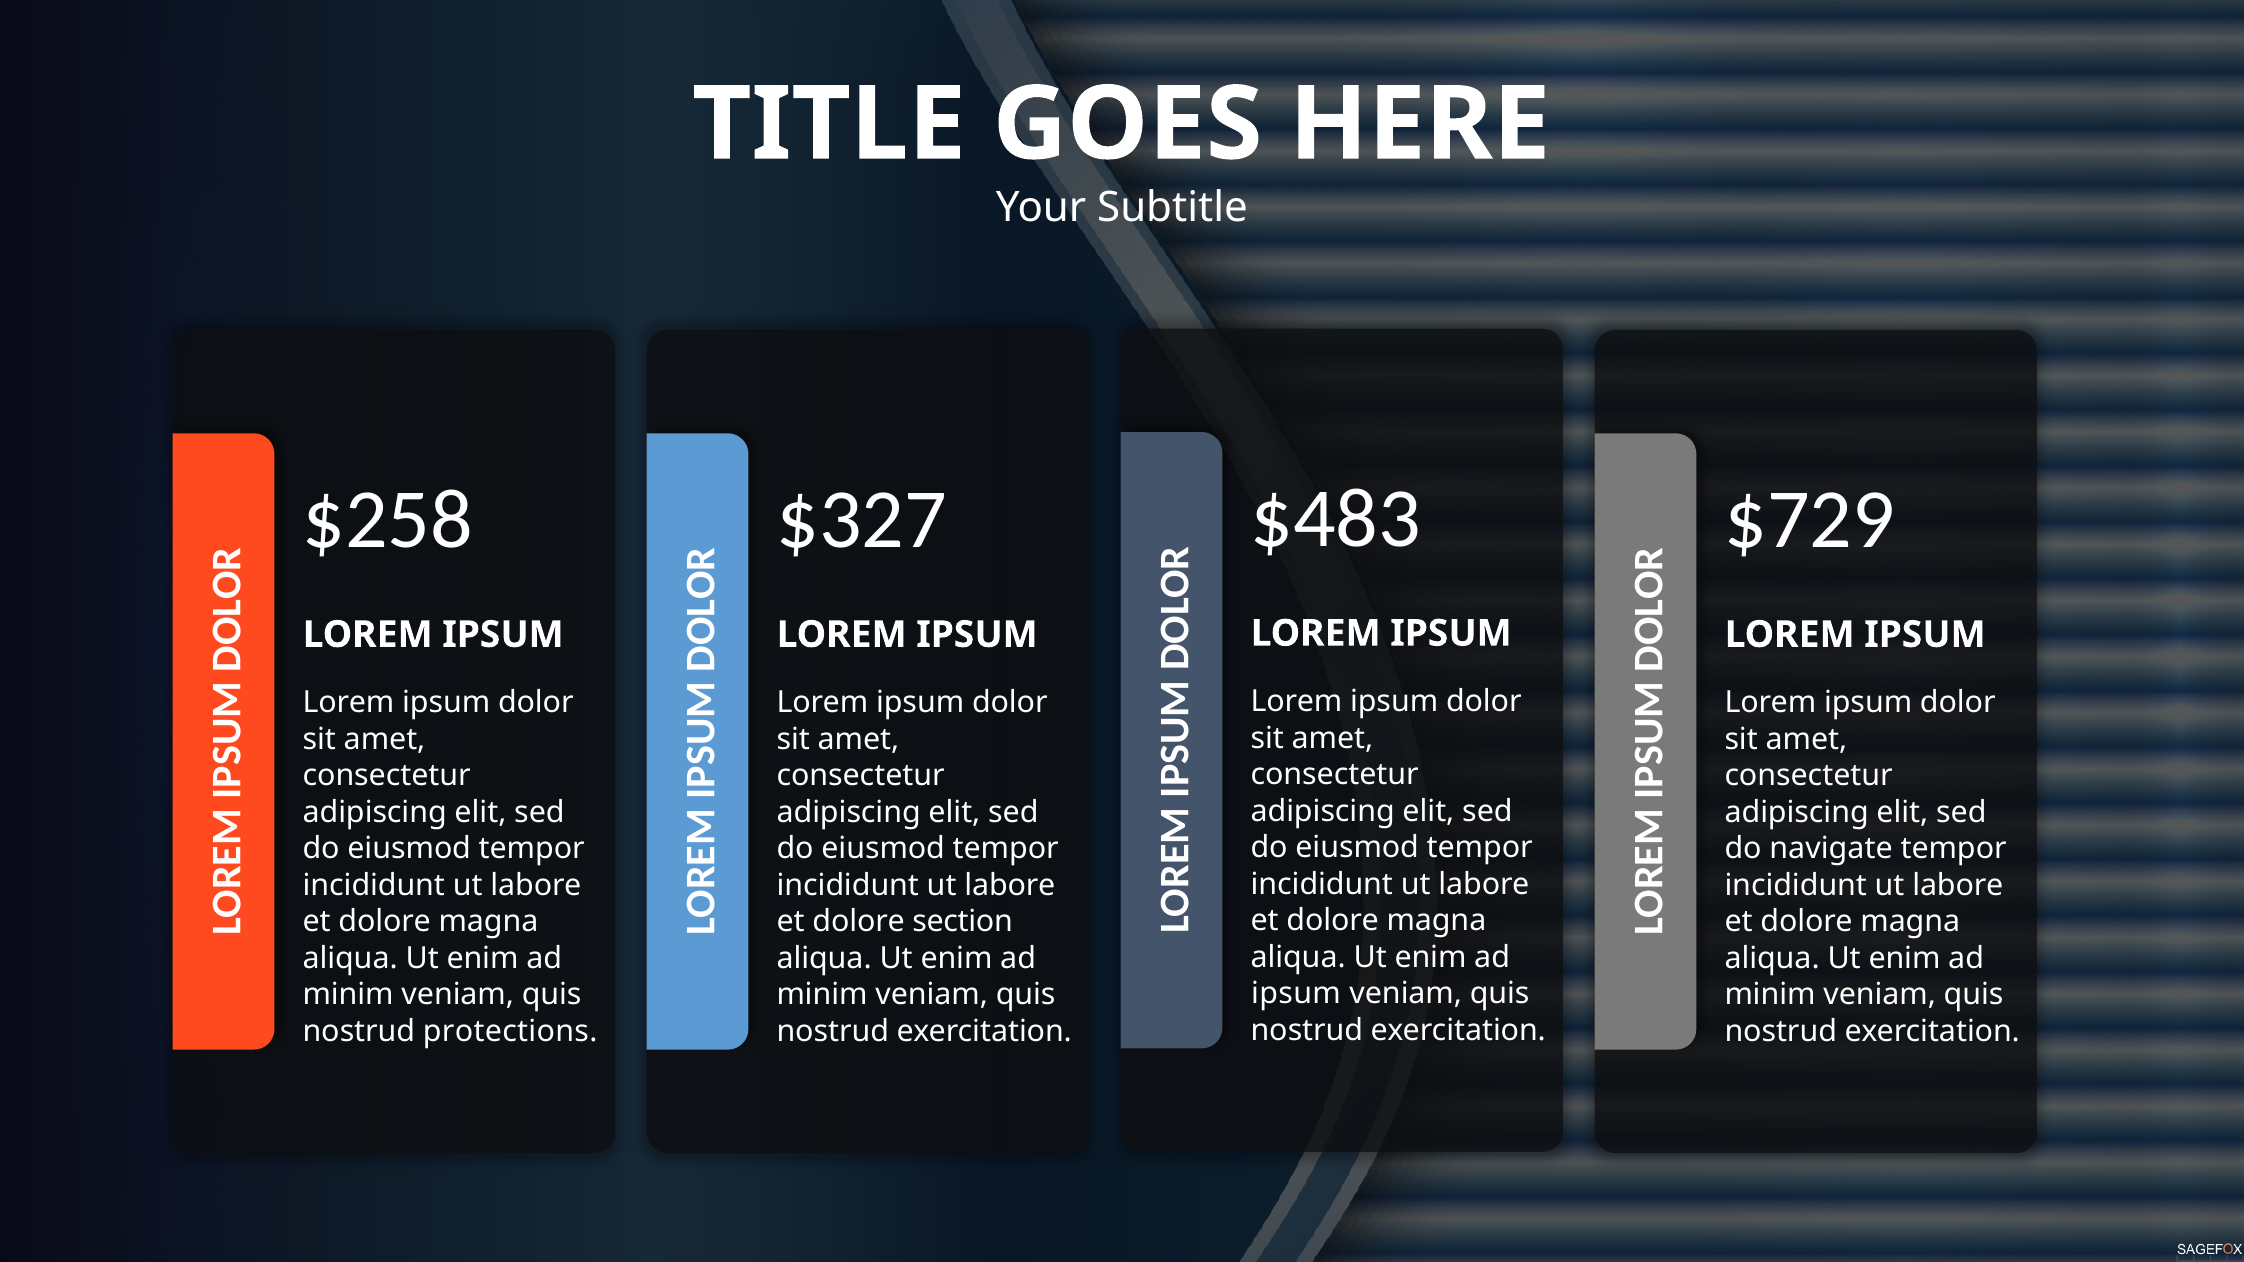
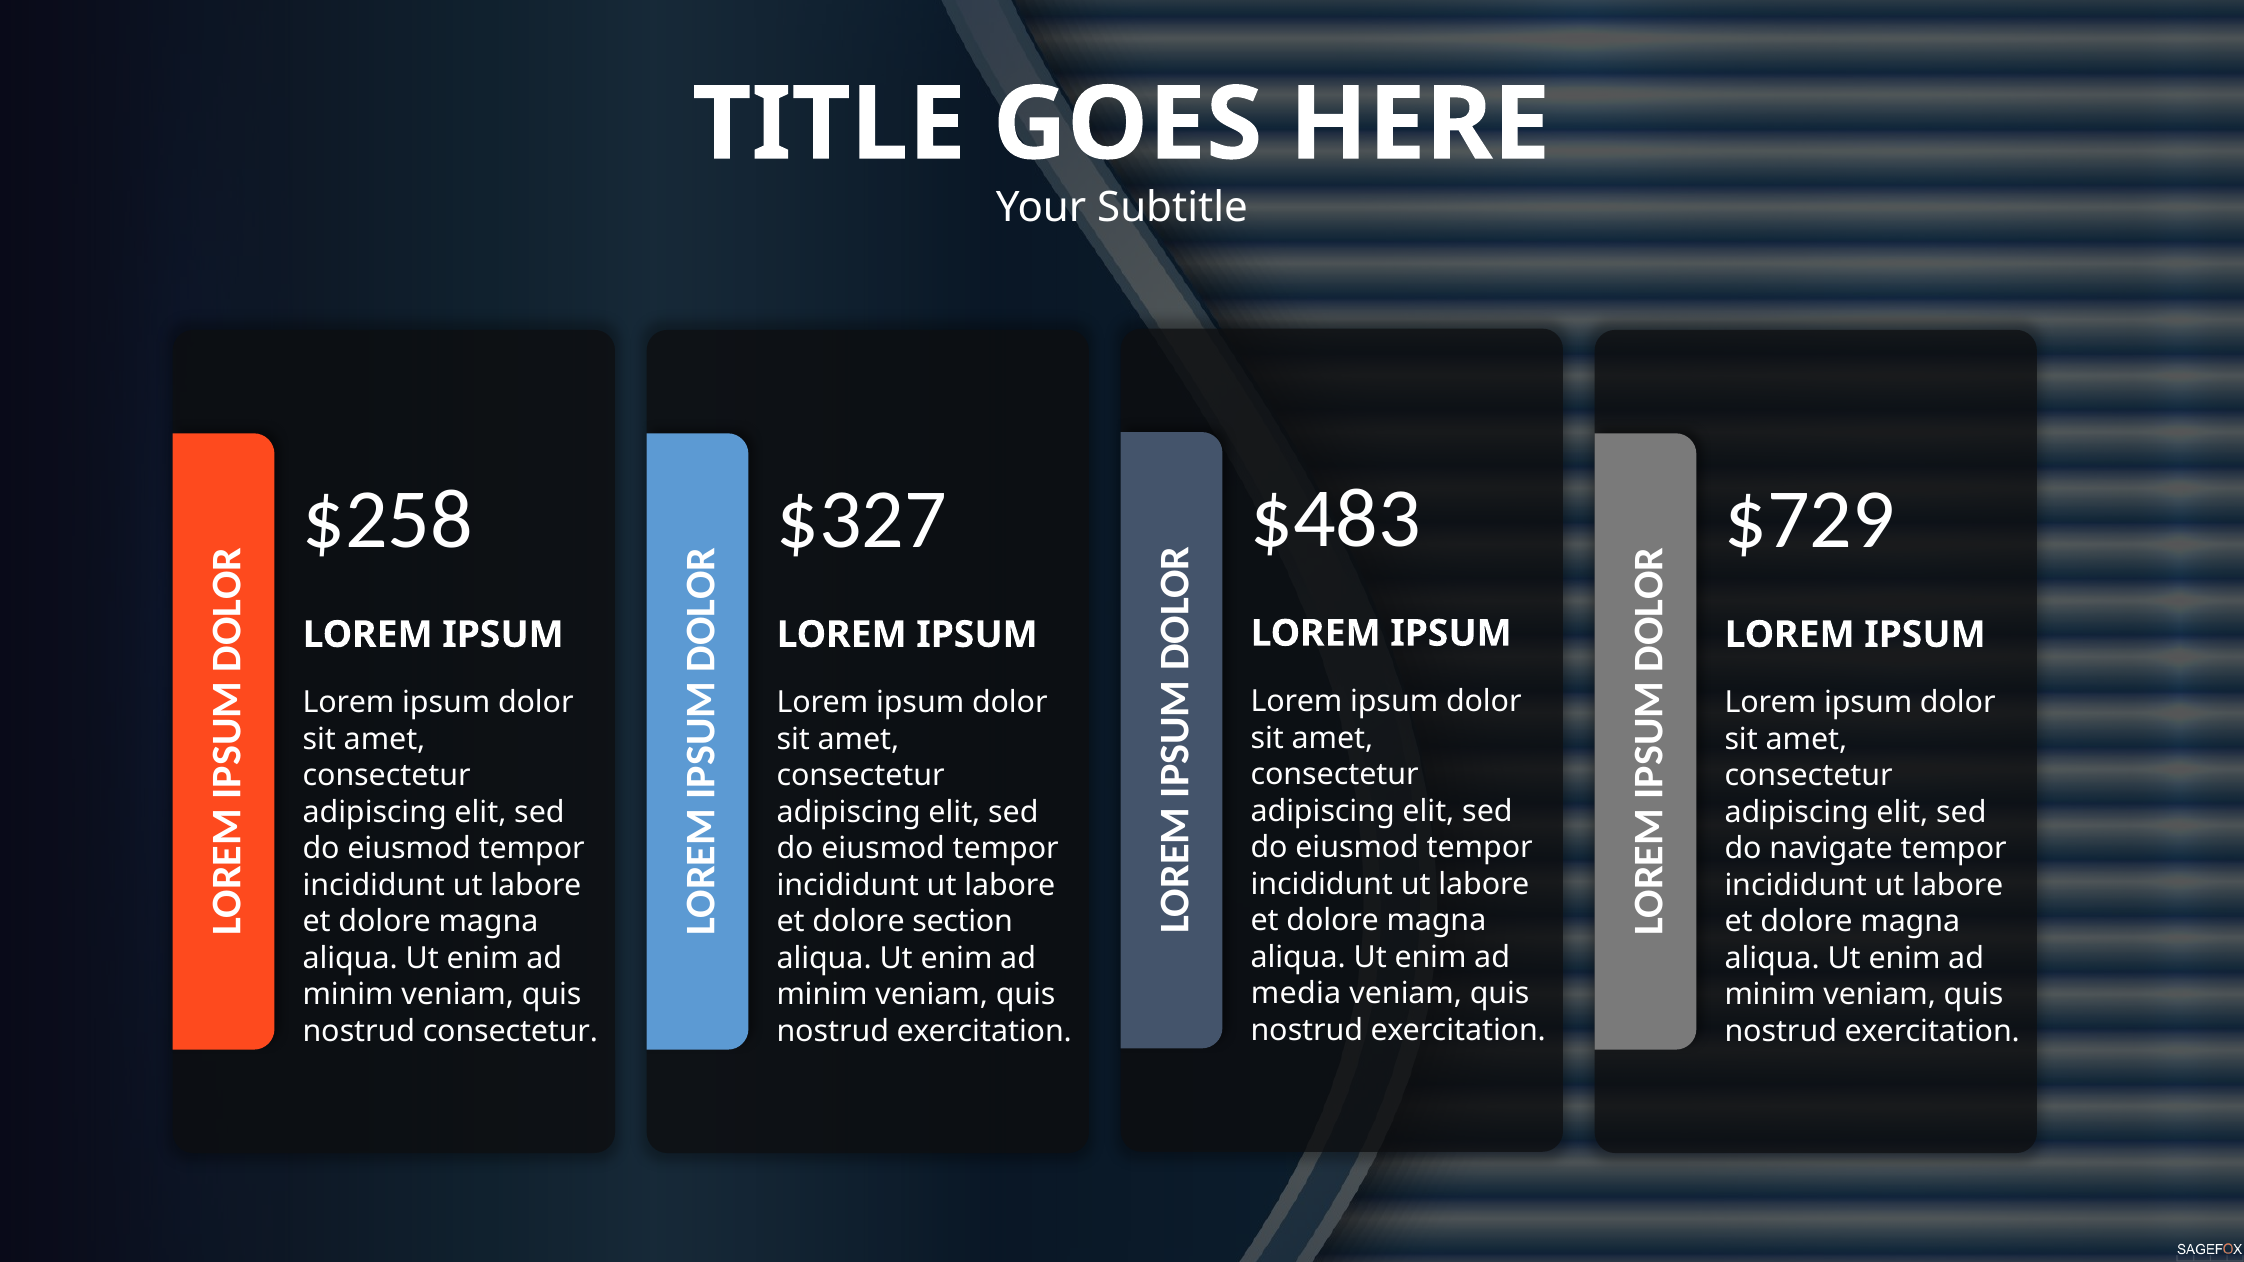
ipsum at (1296, 994): ipsum -> media
nostrud protections: protections -> consectetur
